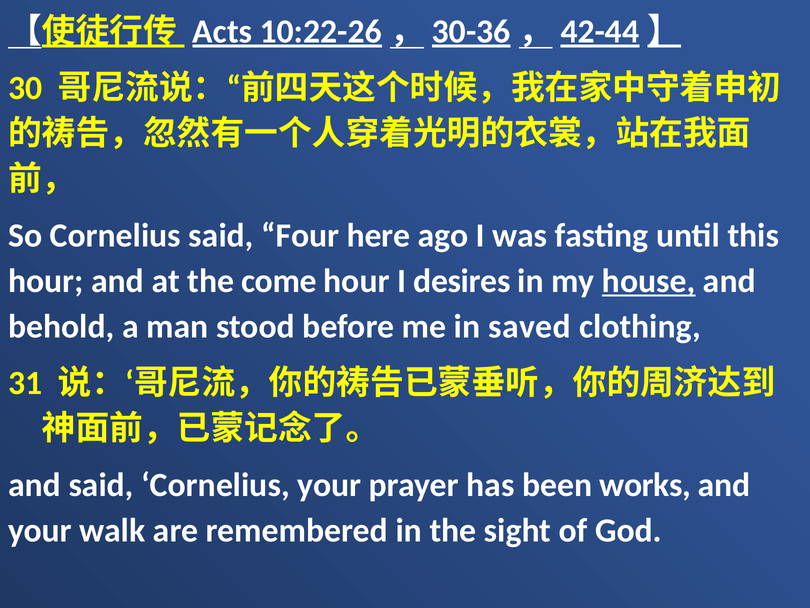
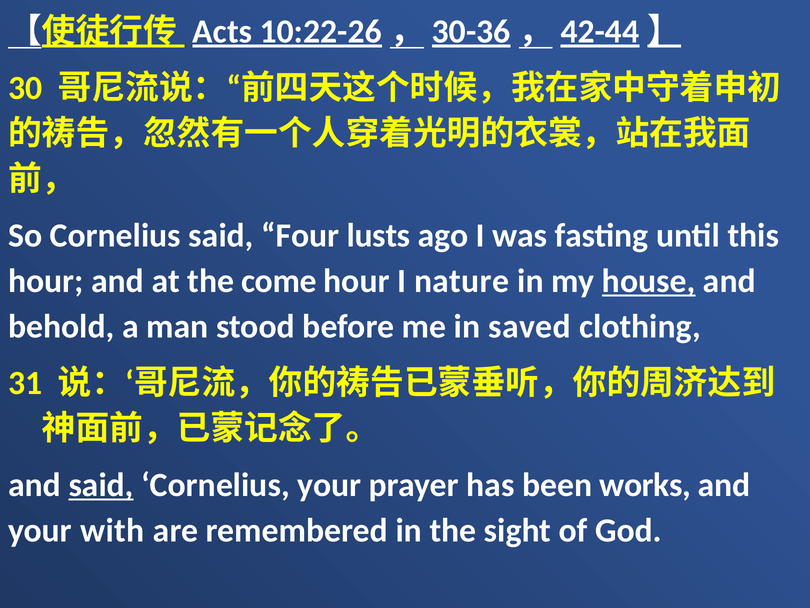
here: here -> lusts
desires: desires -> nature
said at (101, 485) underline: none -> present
walk: walk -> with
